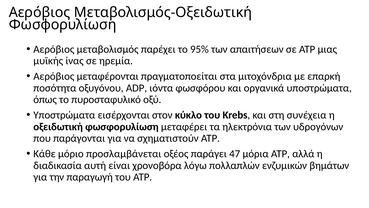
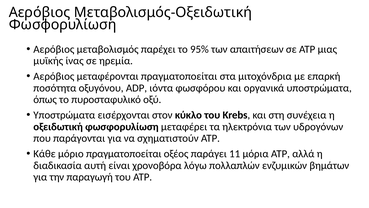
μόριο προσλαμβάνεται: προσλαμβάνεται -> πραγματοποείται
47: 47 -> 11
